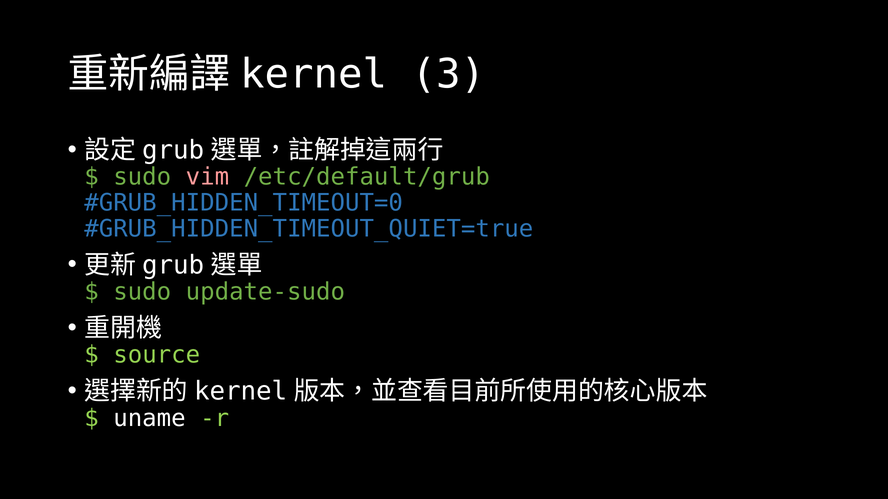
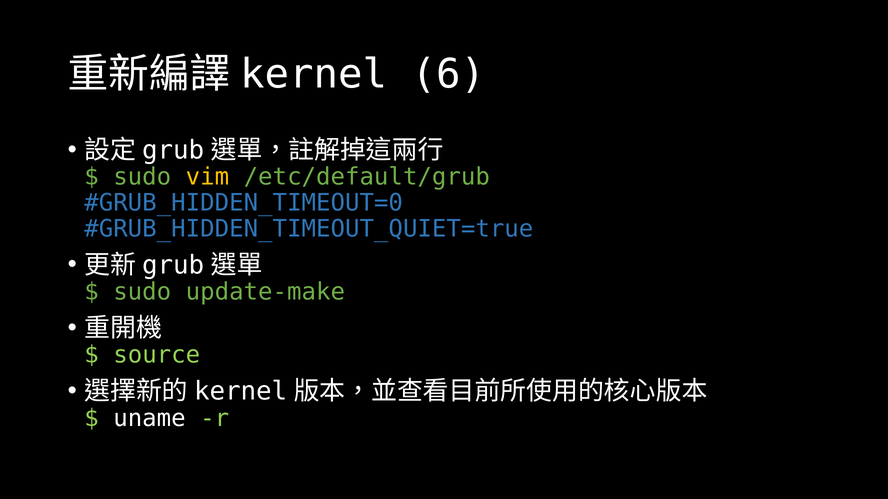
3: 3 -> 6
vim colour: pink -> yellow
update-sudo: update-sudo -> update-make
